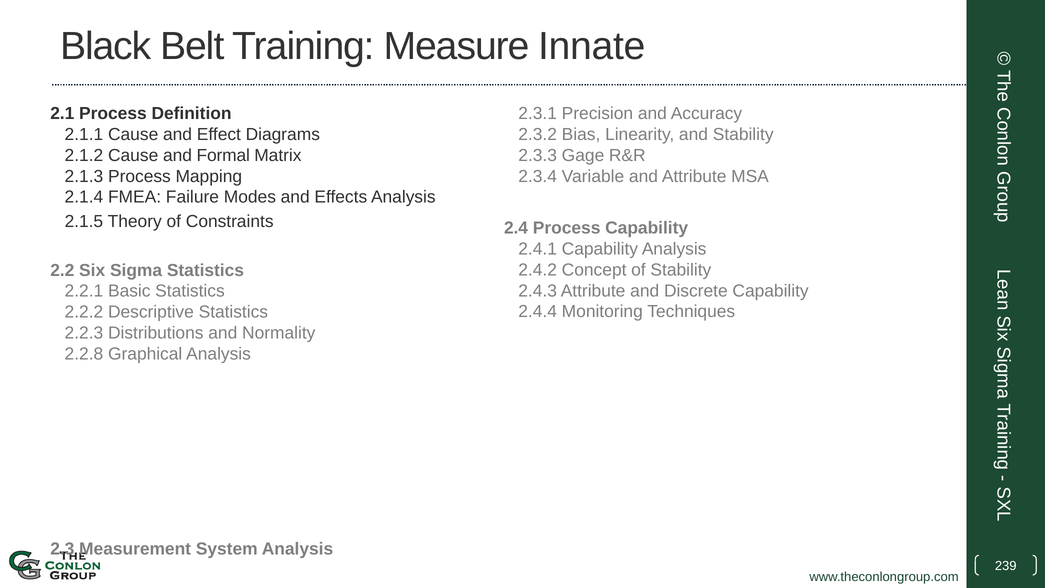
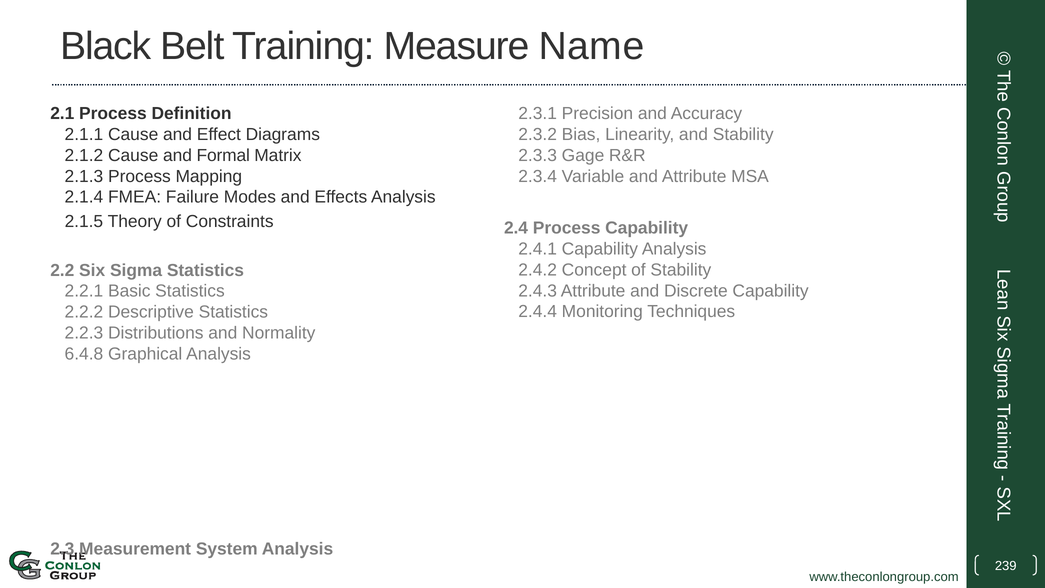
Innate: Innate -> Name
2.2.8: 2.2.8 -> 6.4.8
